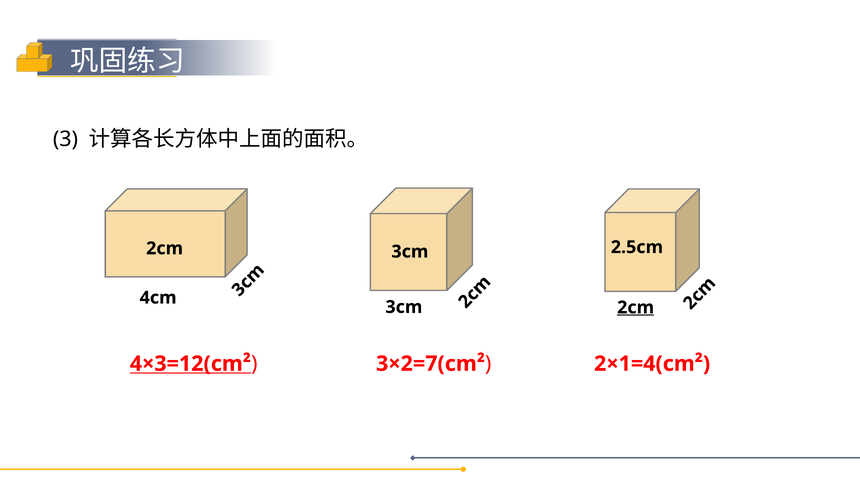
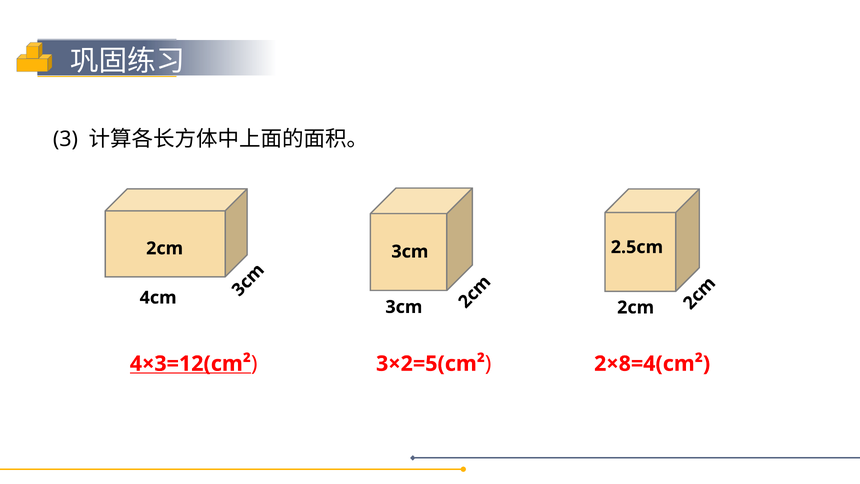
2cm at (636, 307) underline: present -> none
3×2=7(cm²: 3×2=7(cm² -> 3×2=5(cm²
2×1=4(cm²: 2×1=4(cm² -> 2×8=4(cm²
